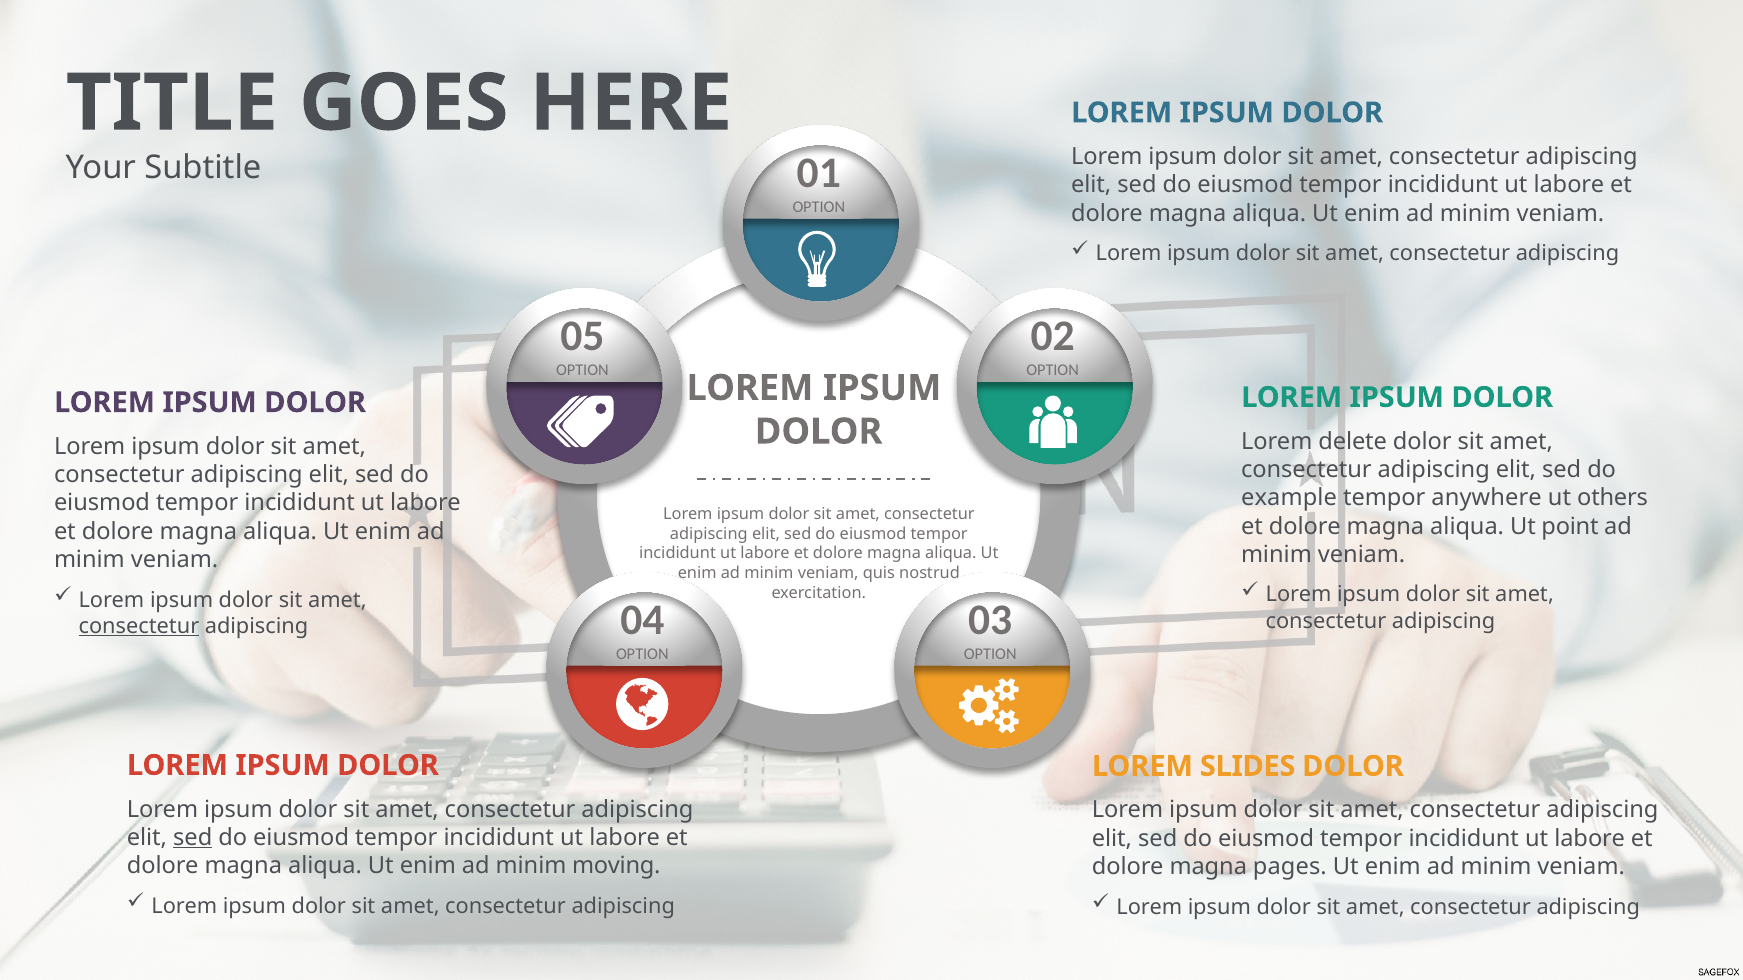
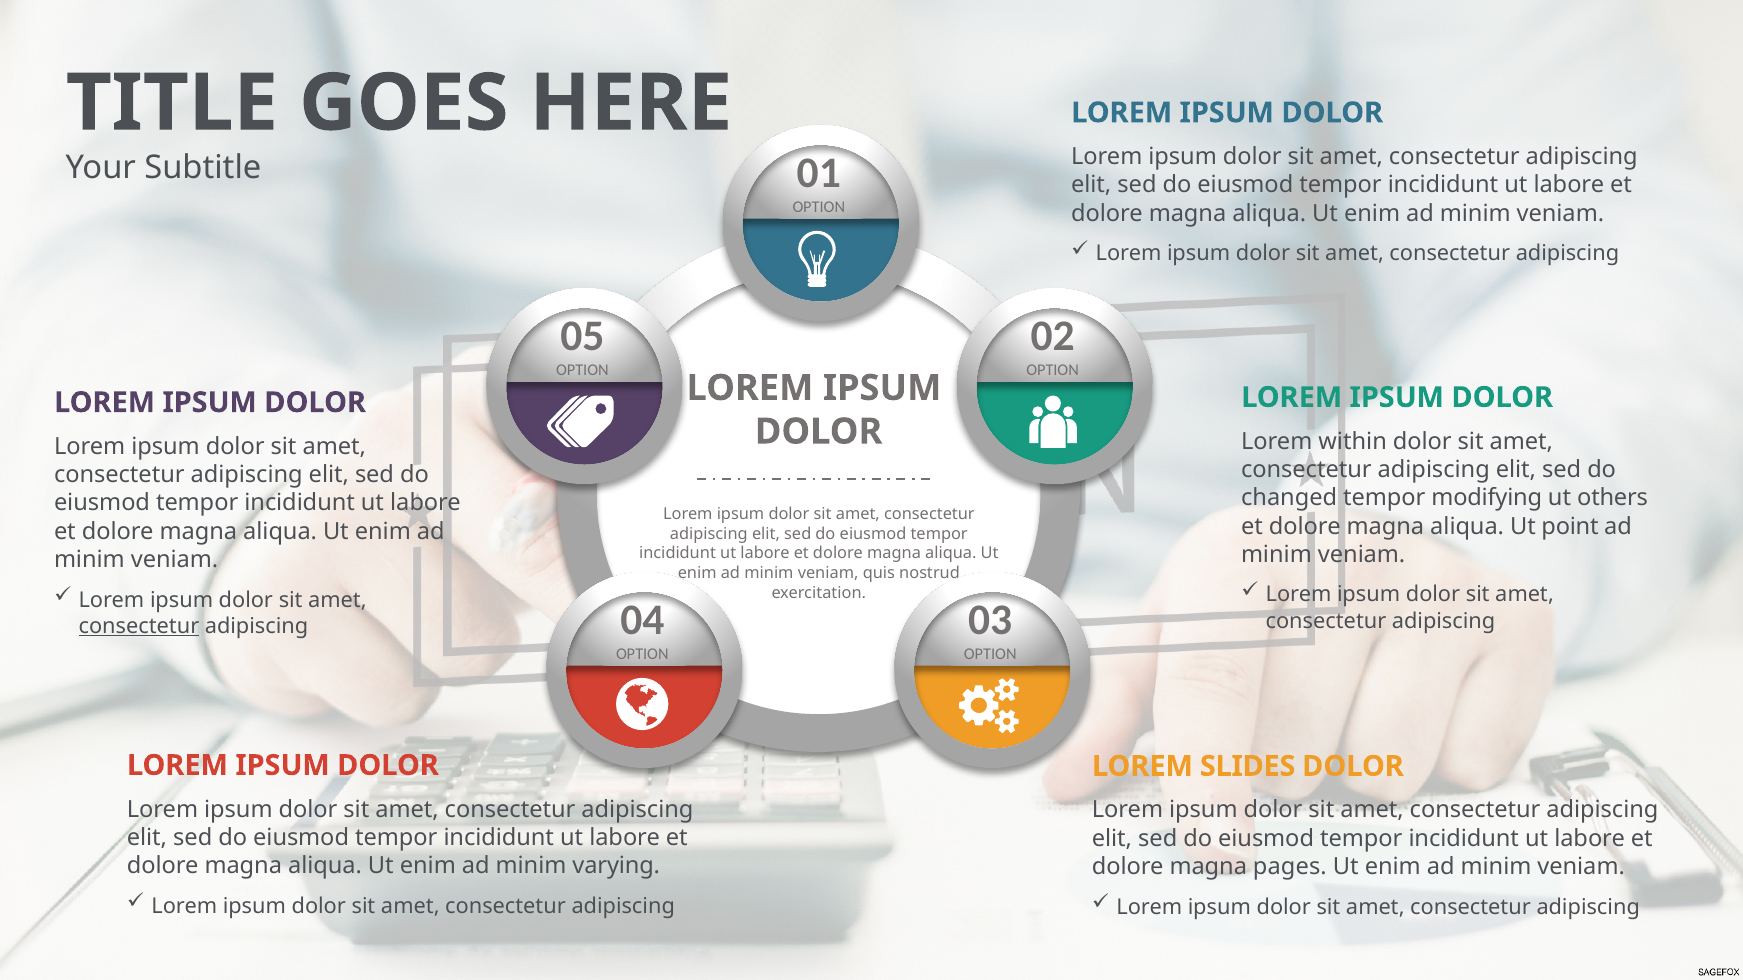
delete: delete -> within
example: example -> changed
anywhere: anywhere -> modifying
sed at (193, 838) underline: present -> none
moving: moving -> varying
